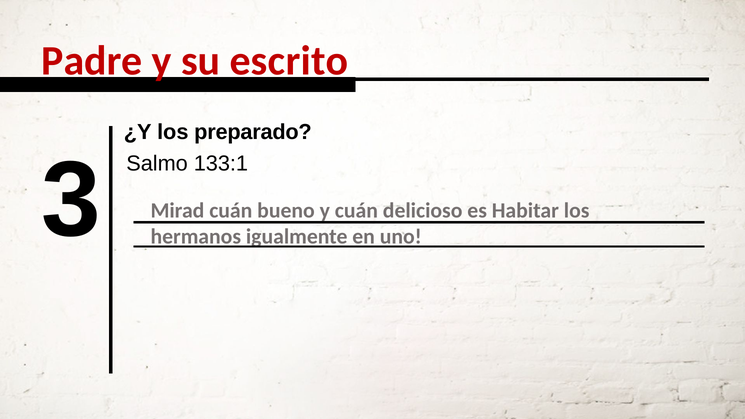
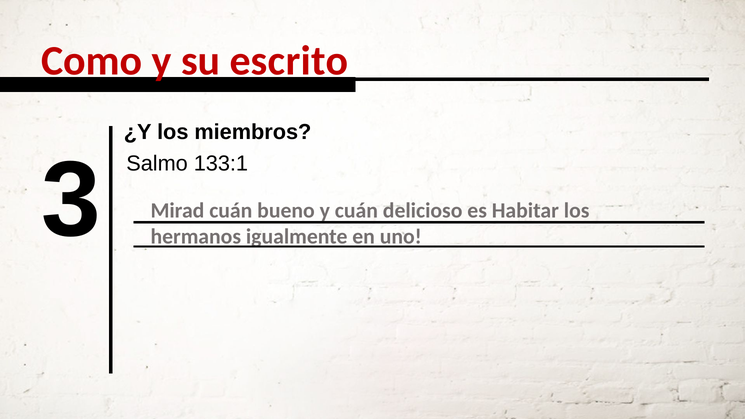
Padre: Padre -> Como
preparado: preparado -> miembros
